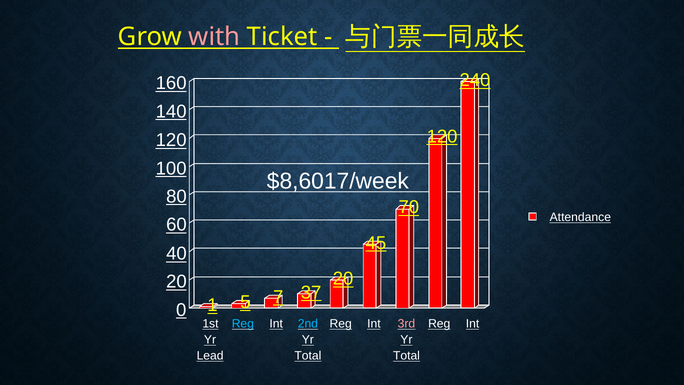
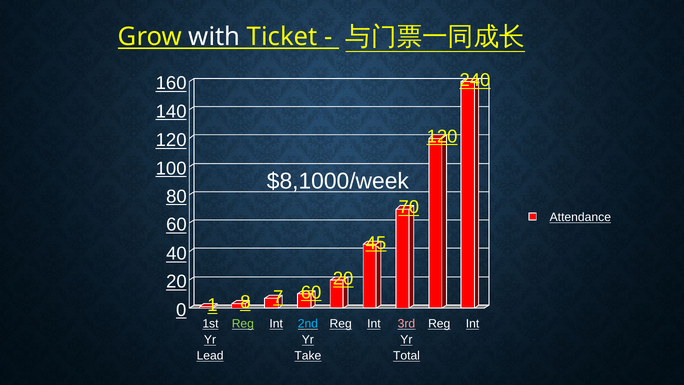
with colour: pink -> white
$8,6017/week: $8,6017/week -> $8,1000/week
5: 5 -> 8
7 37: 37 -> 60
Reg at (243, 324) colour: light blue -> light green
Total at (308, 356): Total -> Take
